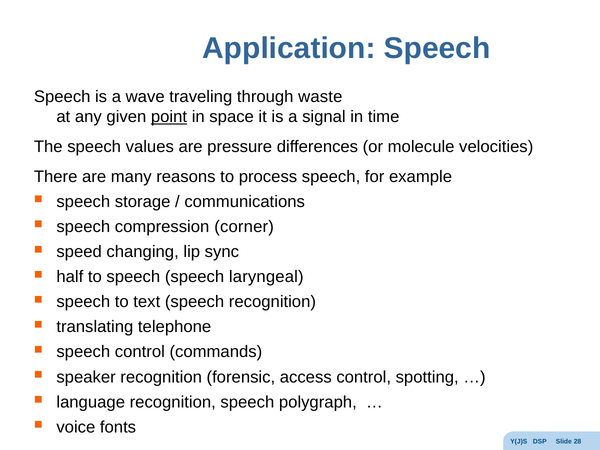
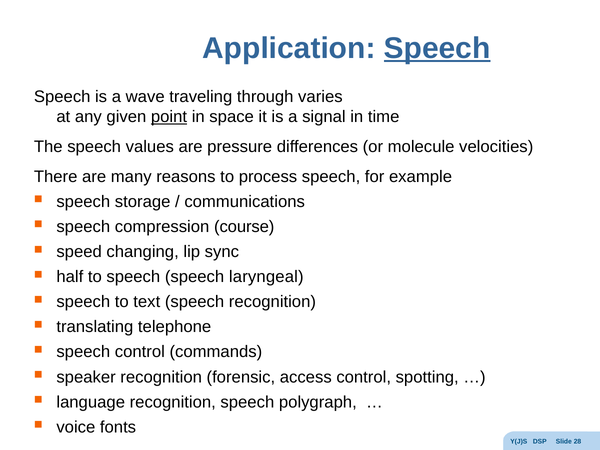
Speech at (437, 48) underline: none -> present
waste: waste -> varies
corner: corner -> course
